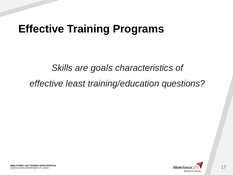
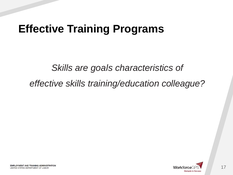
effective least: least -> skills
questions: questions -> colleague
